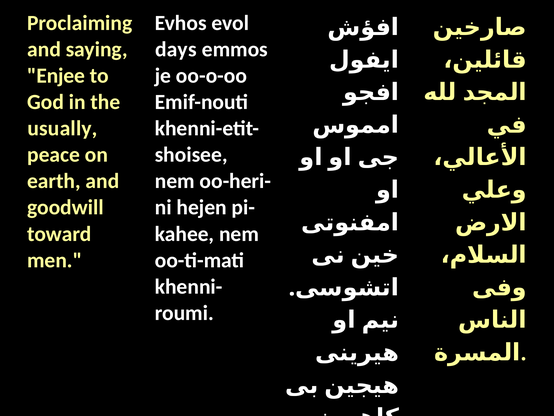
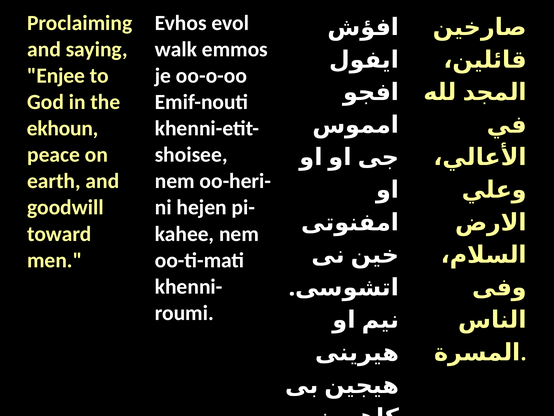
days: days -> walk
usually: usually -> ekhoun
